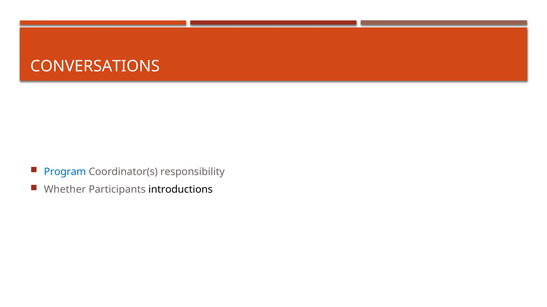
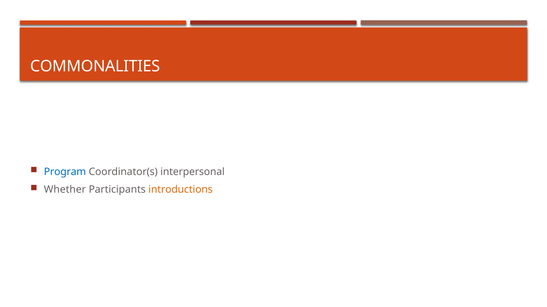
CONVERSATIONS: CONVERSATIONS -> COMMONALITIES
responsibility: responsibility -> interpersonal
introductions colour: black -> orange
